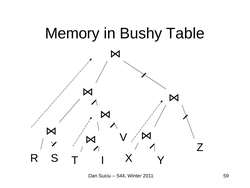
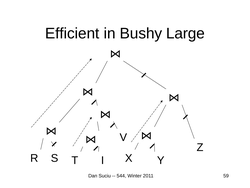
Memory: Memory -> Efficient
Table: Table -> Large
